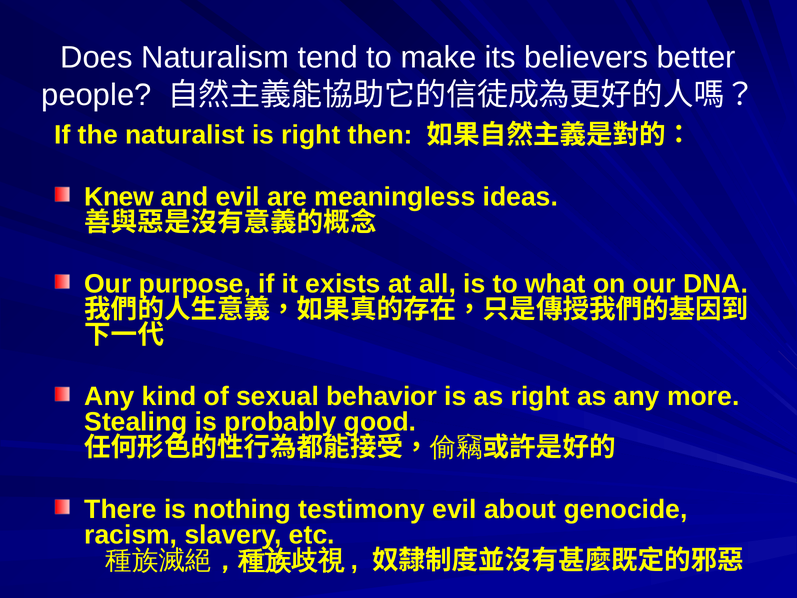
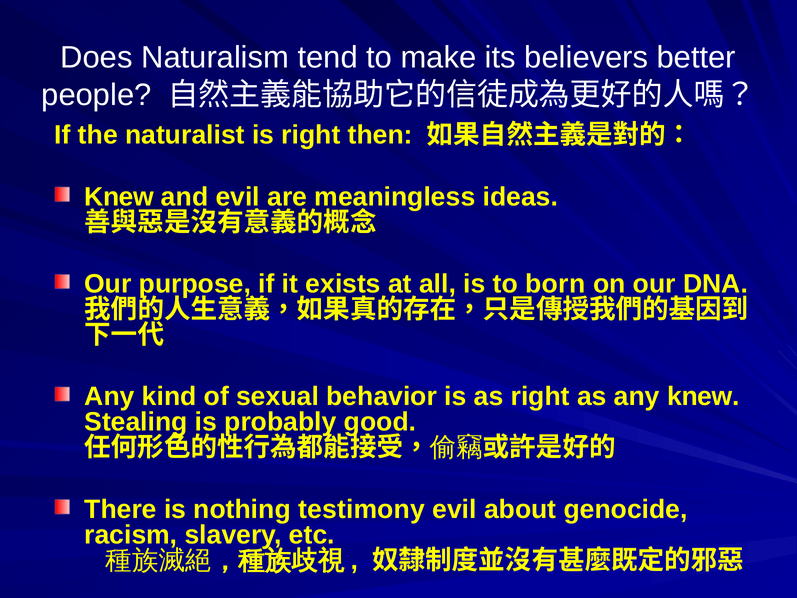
what: what -> born
any more: more -> knew
